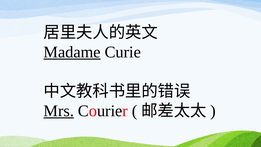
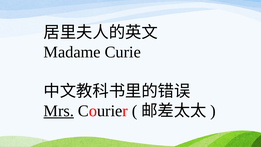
Madame underline: present -> none
